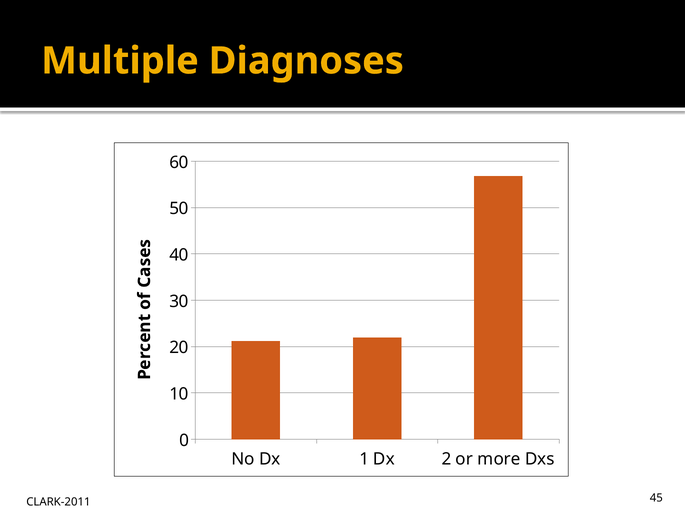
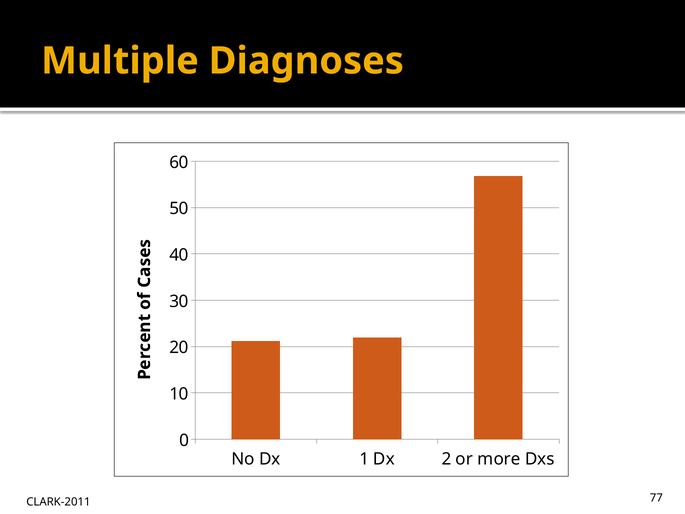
45: 45 -> 77
